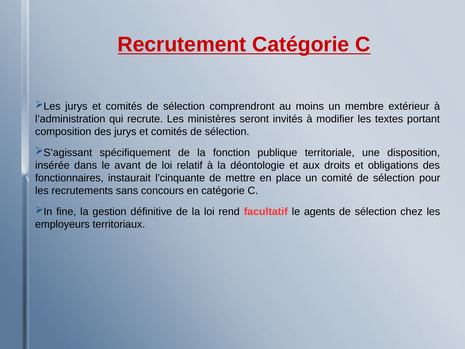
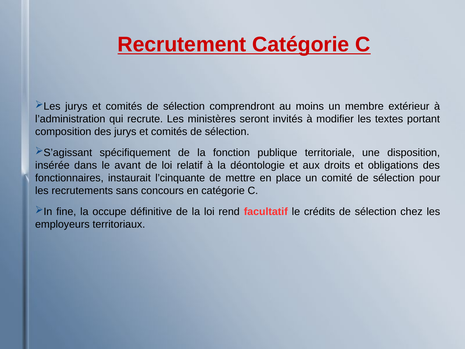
gestion: gestion -> occupe
agents: agents -> crédits
